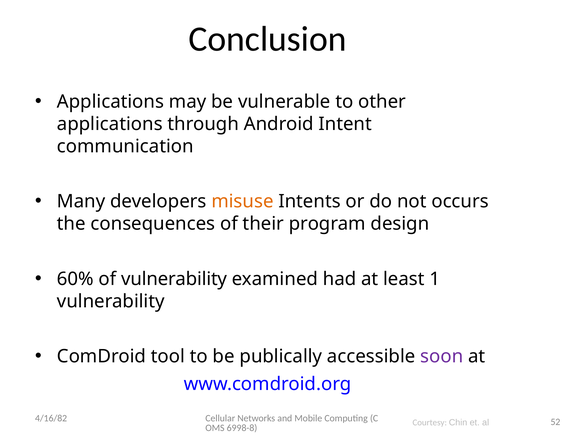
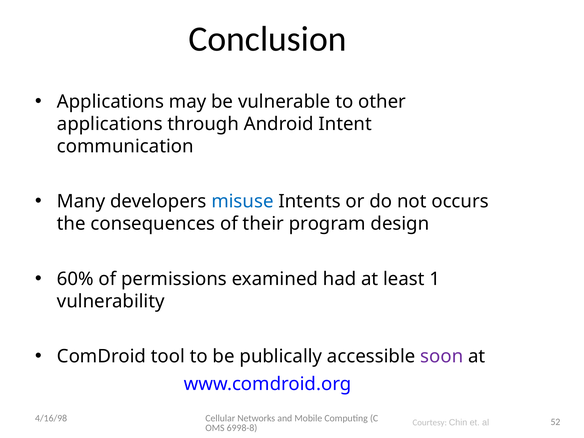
misuse colour: orange -> blue
of vulnerability: vulnerability -> permissions
4/16/82: 4/16/82 -> 4/16/98
